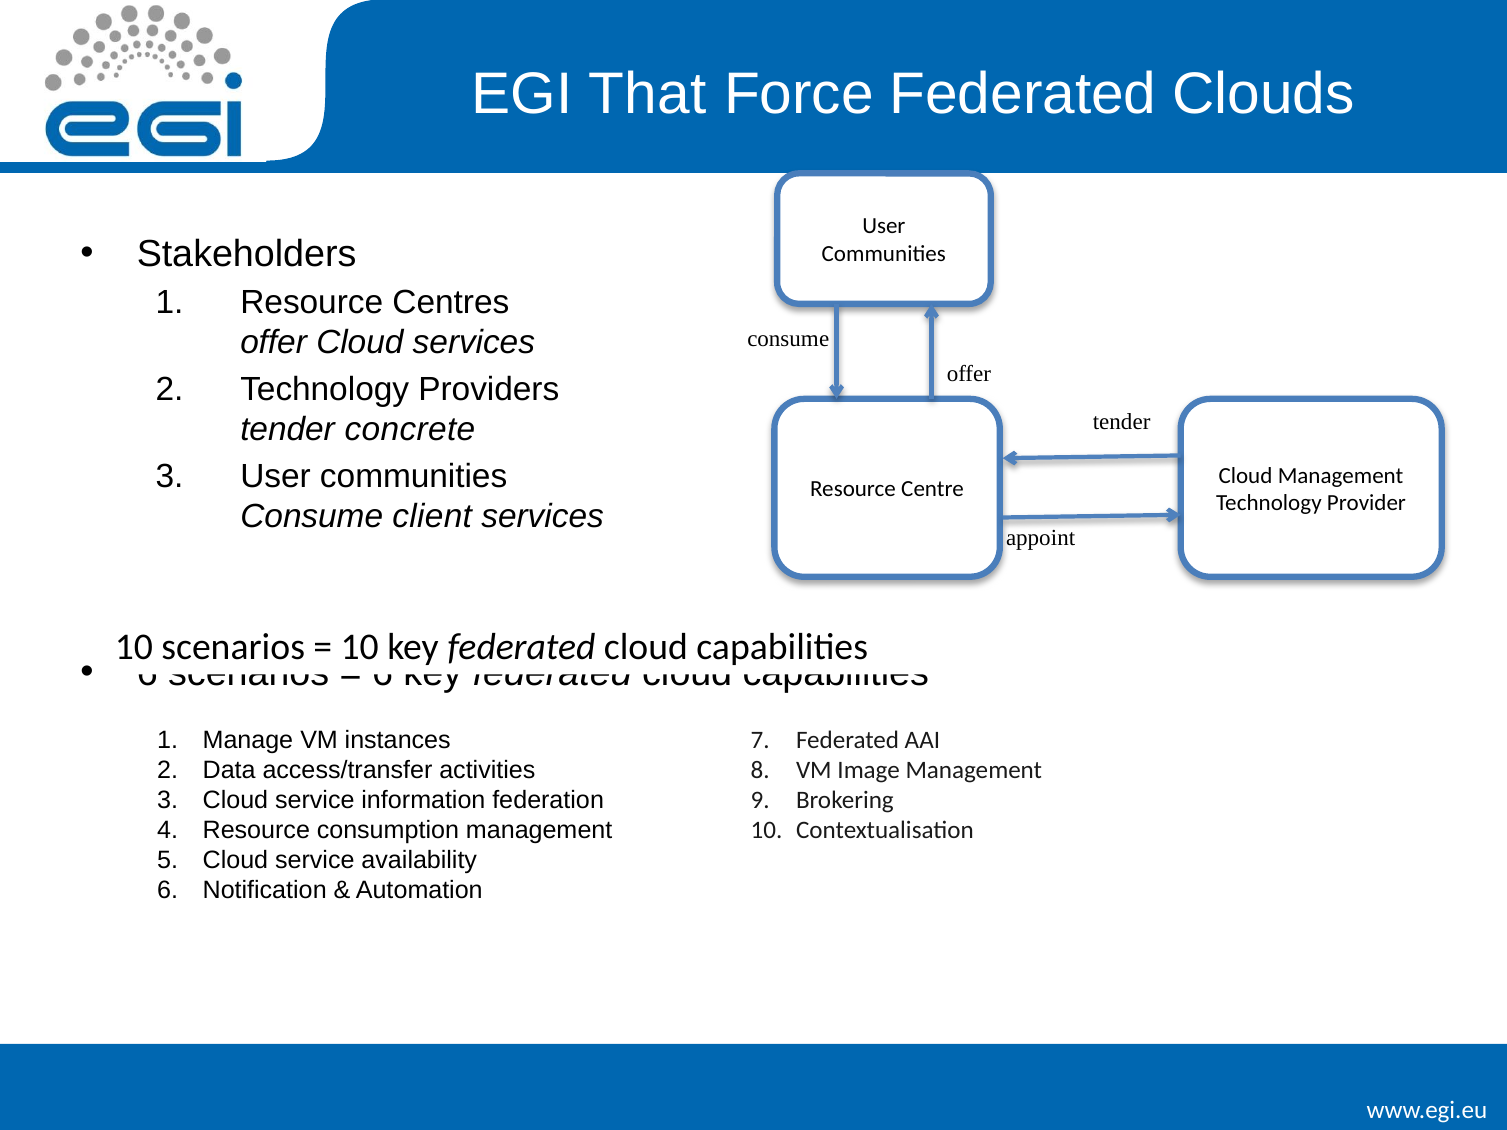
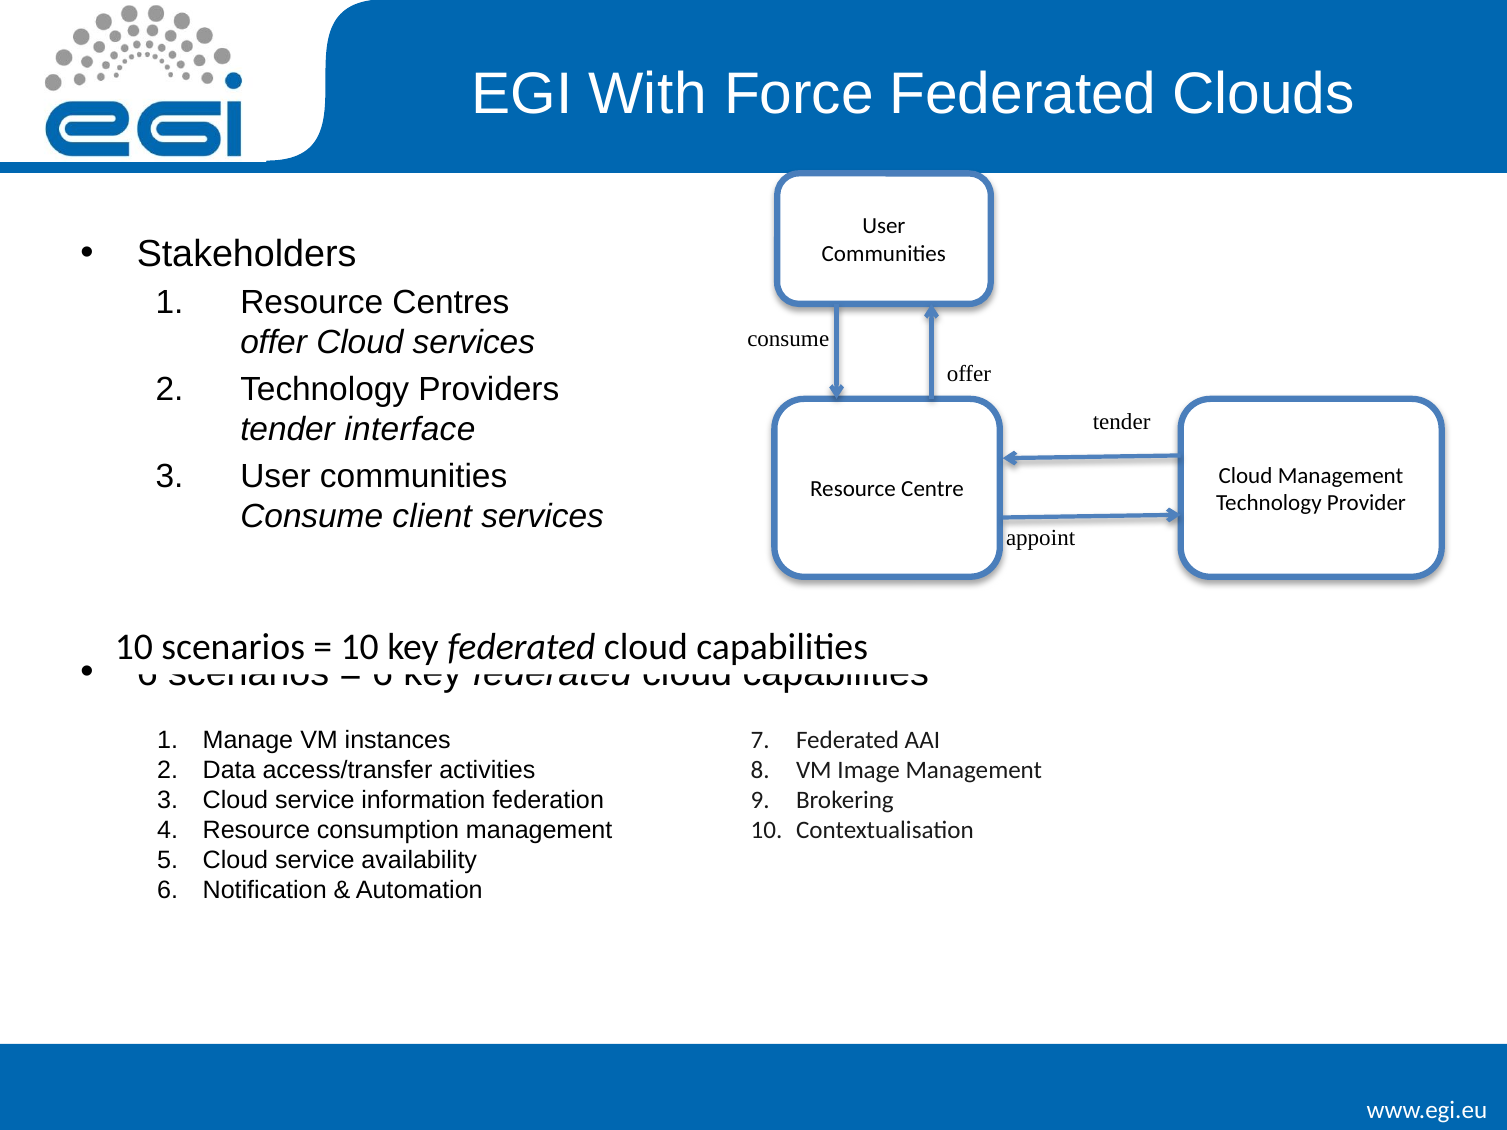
That: That -> With
concrete: concrete -> interface
